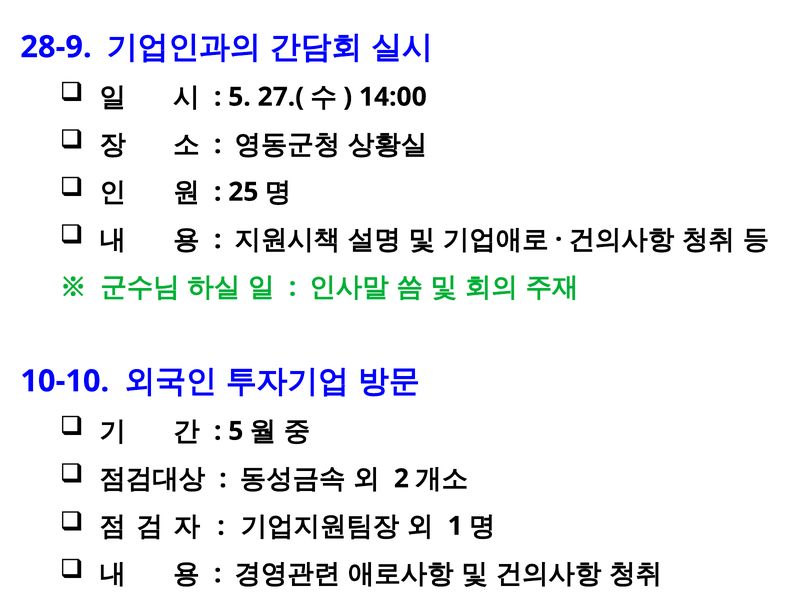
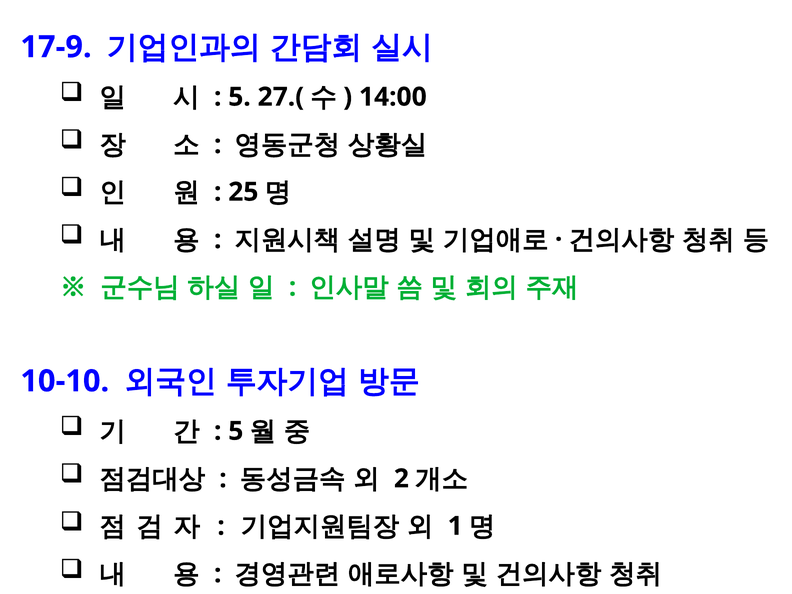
28-9: 28-9 -> 17-9
